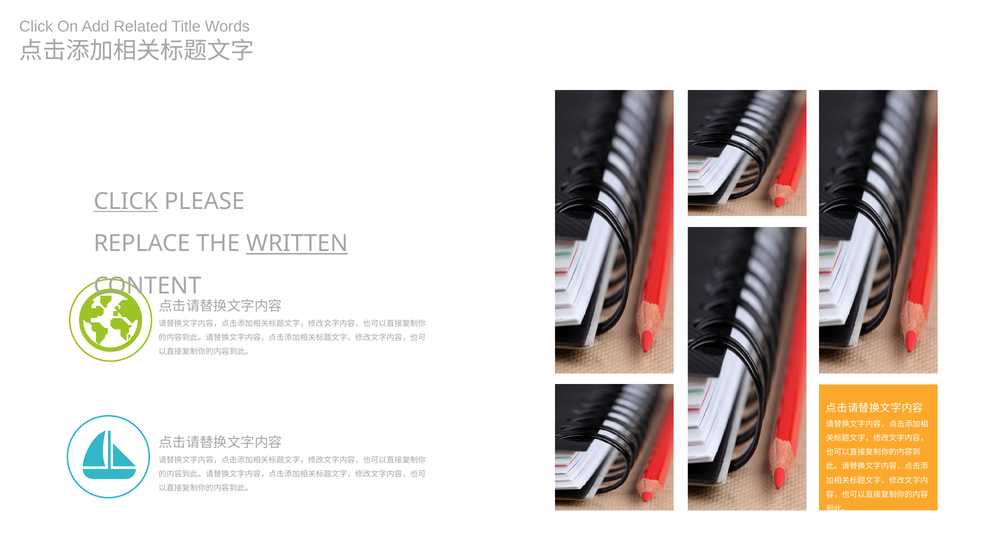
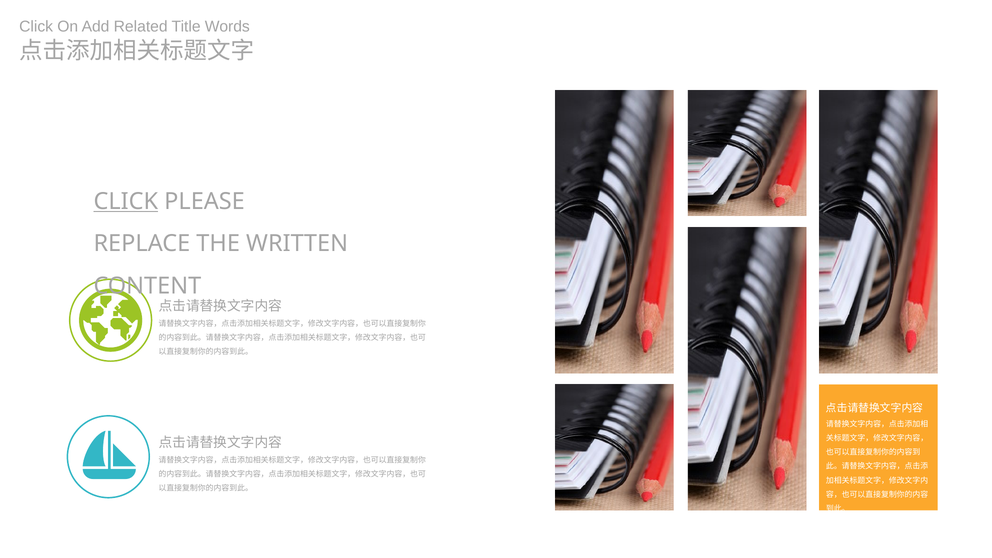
WRITTEN underline: present -> none
